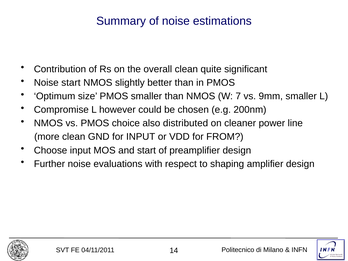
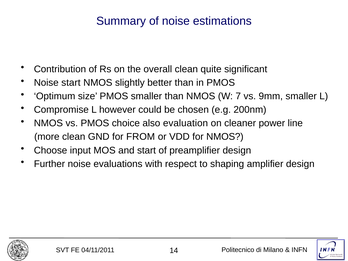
distributed: distributed -> evaluation
for INPUT: INPUT -> FROM
for FROM: FROM -> NMOS
